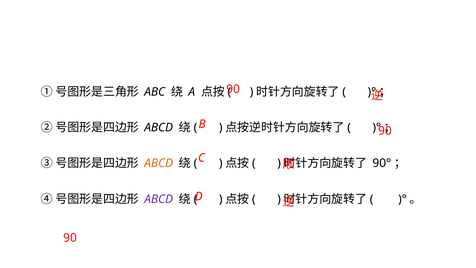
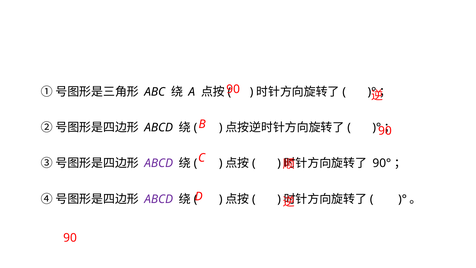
ABCD at (159, 163) colour: orange -> purple
